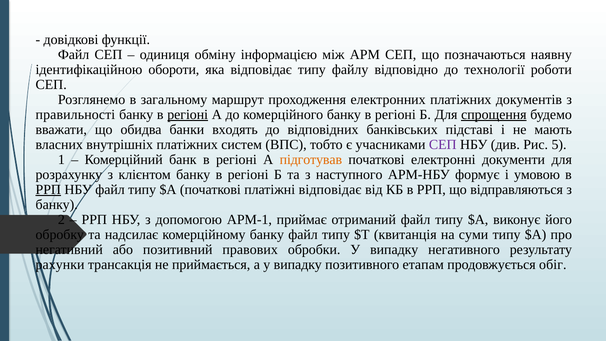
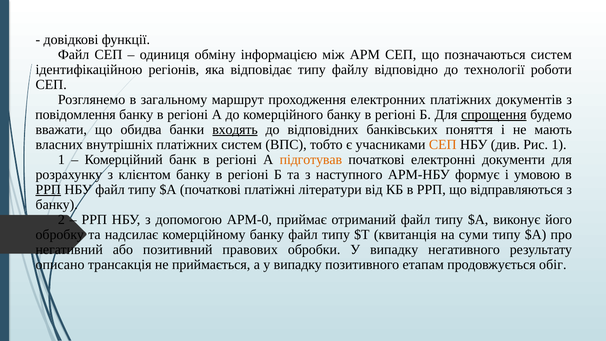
позначаються наявну: наявну -> систем
обороти: обороти -> регіонів
правильності: правильності -> повідомлення
регіоні at (188, 114) underline: present -> none
входять underline: none -> present
підставі: підставі -> поняття
СЕП at (443, 144) colour: purple -> orange
Рис 5: 5 -> 1
платіжні відповідає: відповідає -> літератури
АРМ-1: АРМ-1 -> АРМ-0
рахунки: рахунки -> описано
